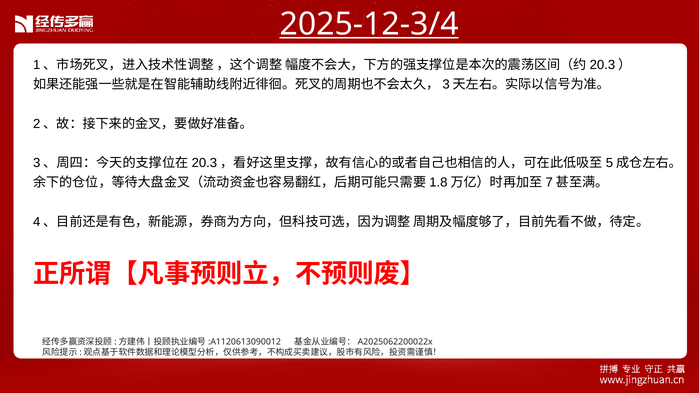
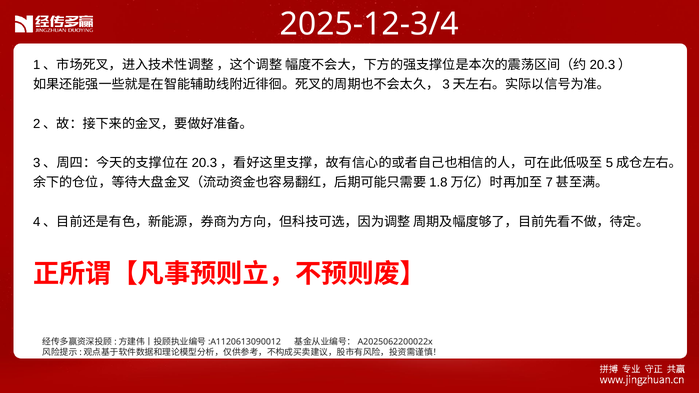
2025-12-3/4 underline: present -> none
